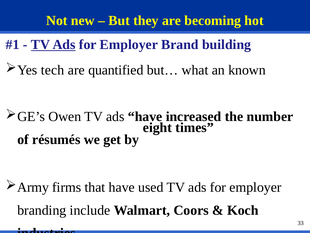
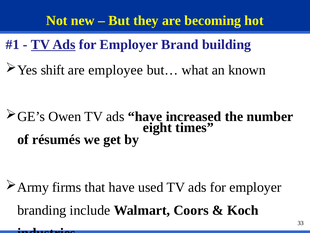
tech: tech -> shift
quantified: quantified -> employee
